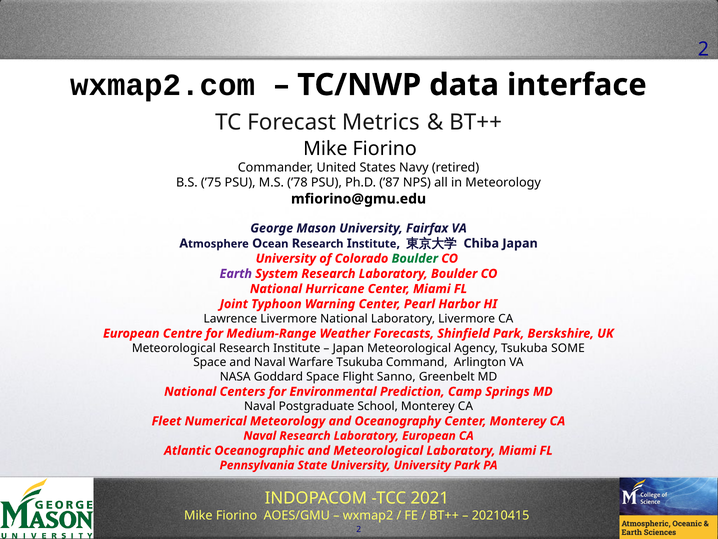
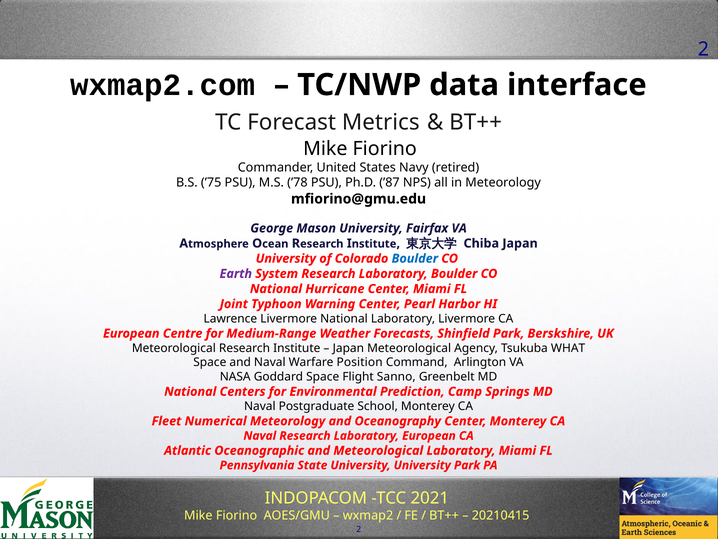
Boulder at (415, 258) colour: green -> blue
SOME: SOME -> WHAT
Warfare Tsukuba: Tsukuba -> Position
